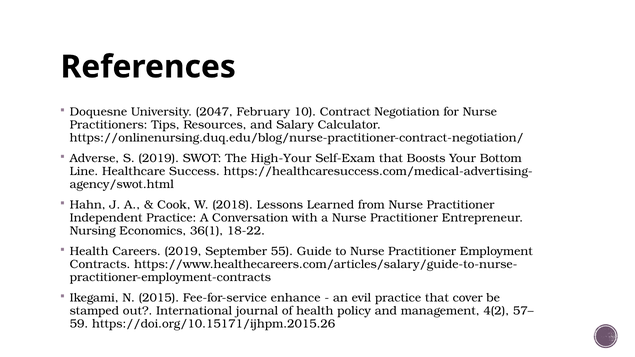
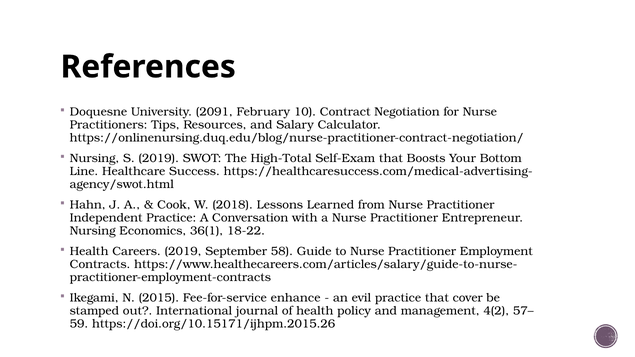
2047: 2047 -> 2091
Adverse at (94, 159): Adverse -> Nursing
High-Your: High-Your -> High-Total
55: 55 -> 58
